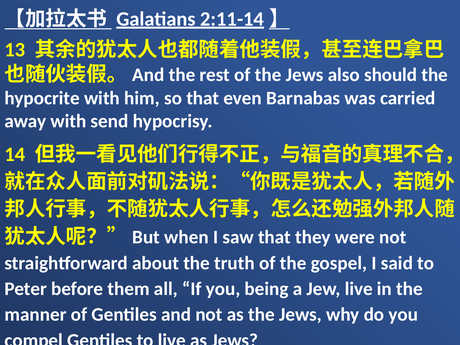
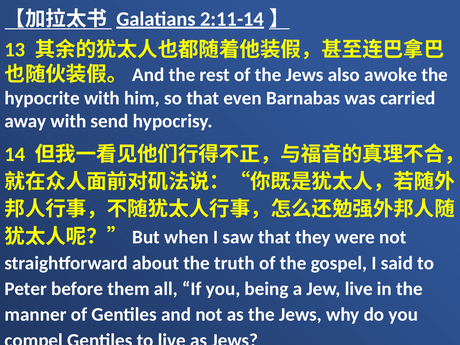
should: should -> awoke
